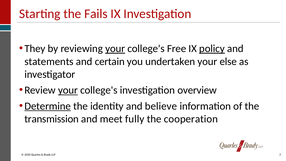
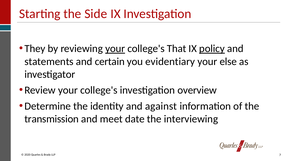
Fails: Fails -> Side
Free: Free -> That
undertaken: undertaken -> evidentiary
your at (68, 90) underline: present -> none
Determine underline: present -> none
believe: believe -> against
fully: fully -> date
cooperation: cooperation -> interviewing
